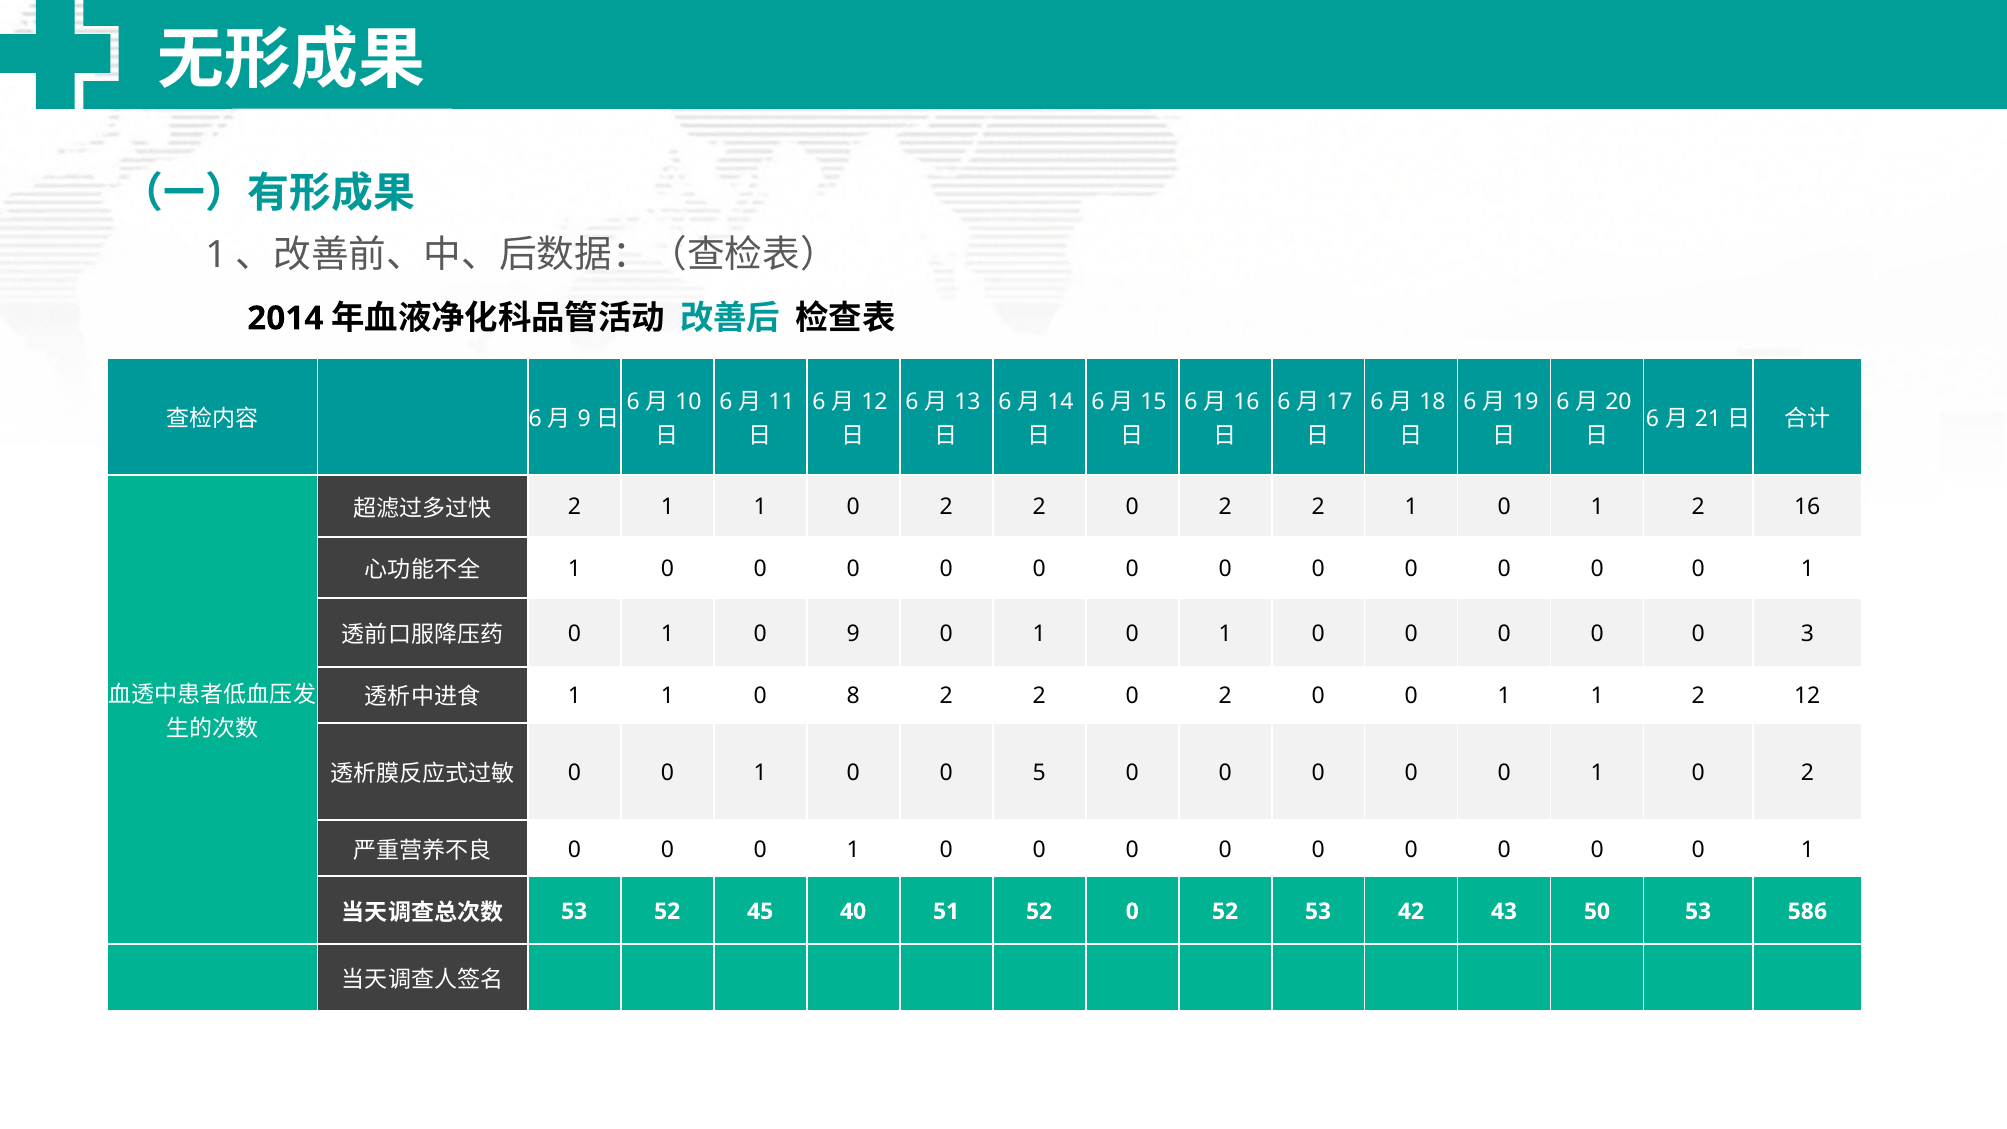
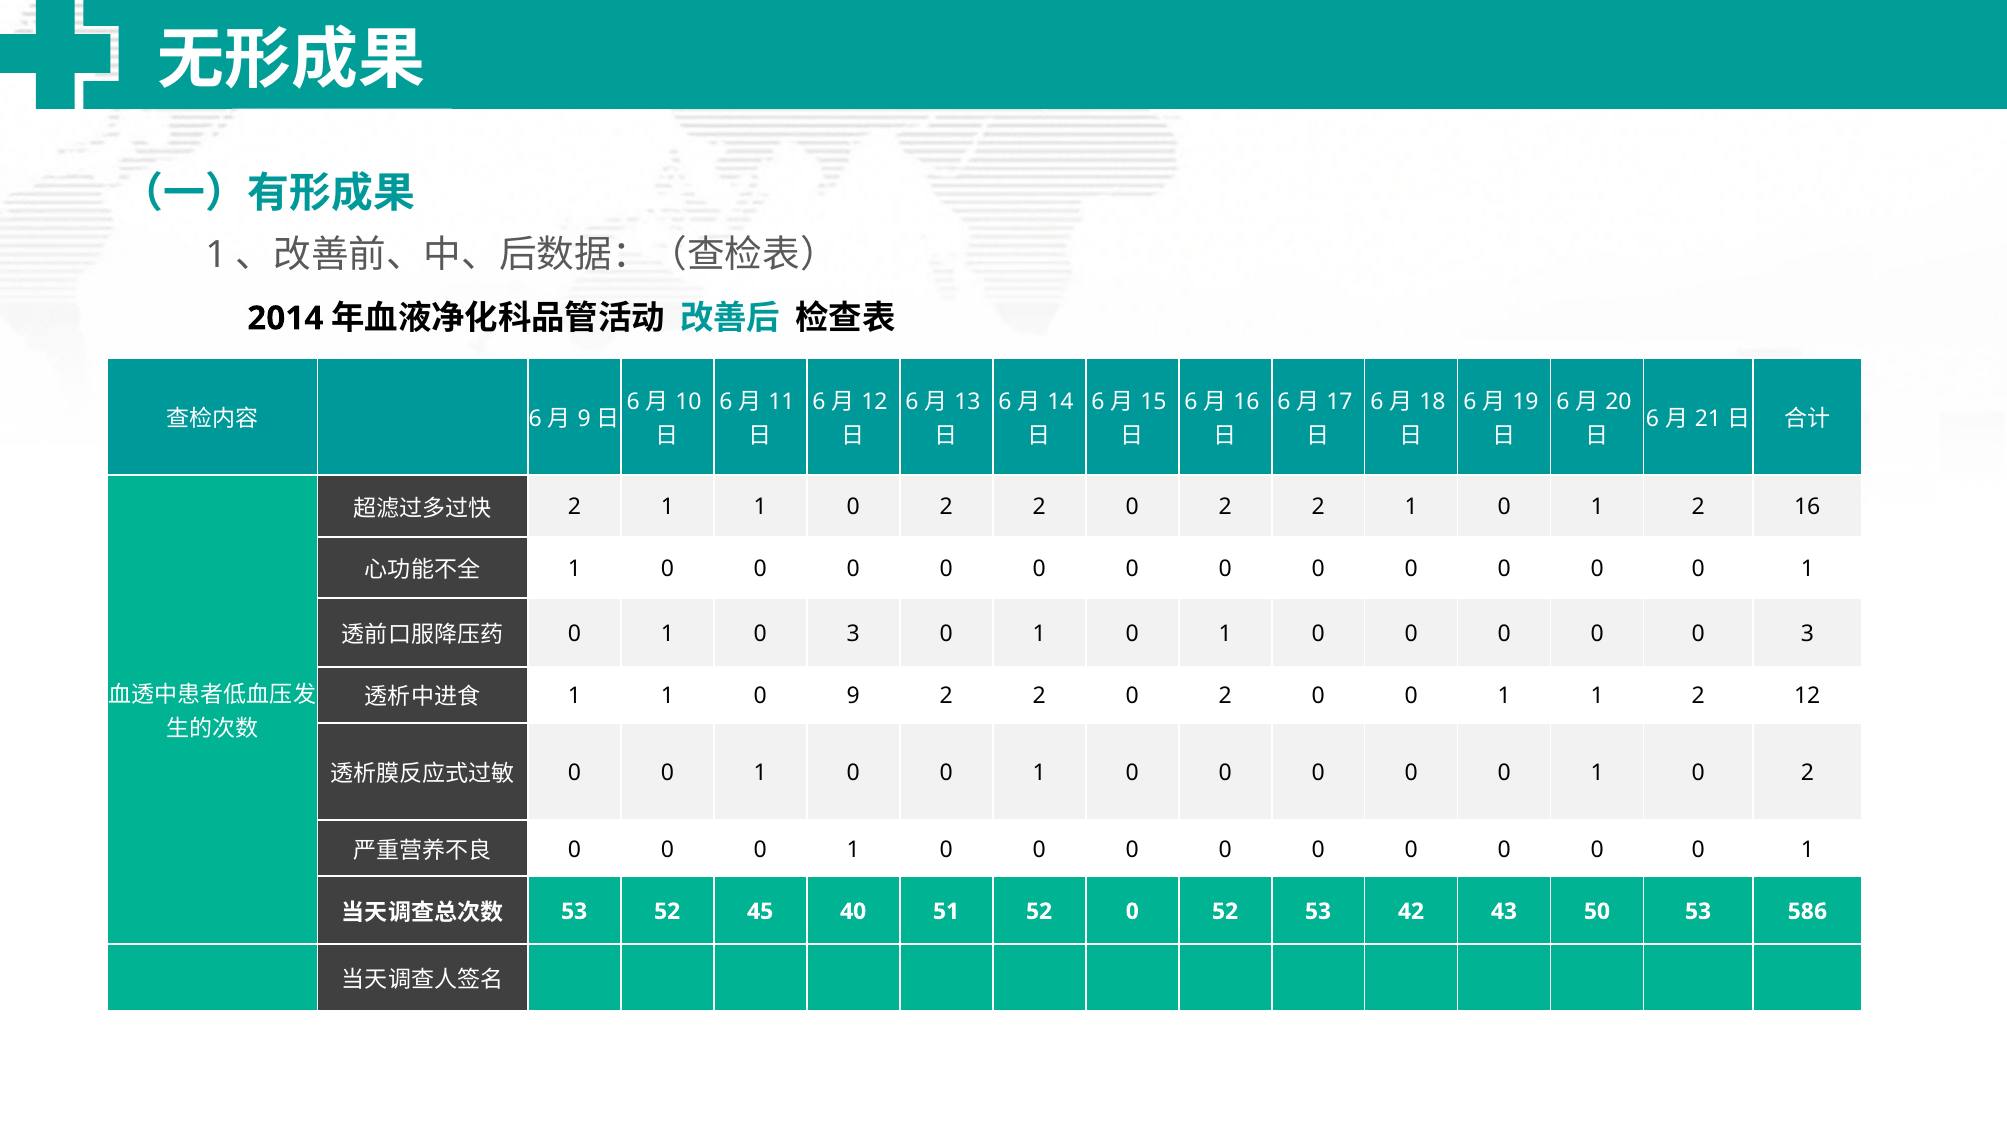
1 0 9: 9 -> 3
0 8: 8 -> 9
1 0 0 5: 5 -> 1
